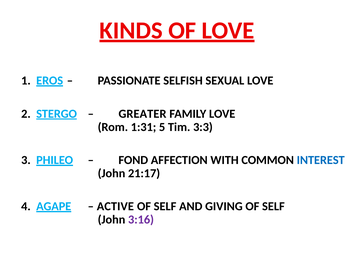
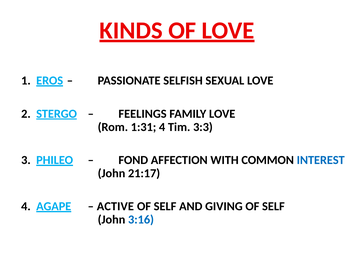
GREATER: GREATER -> FEELINGS
1:31 5: 5 -> 4
3:16 colour: purple -> blue
